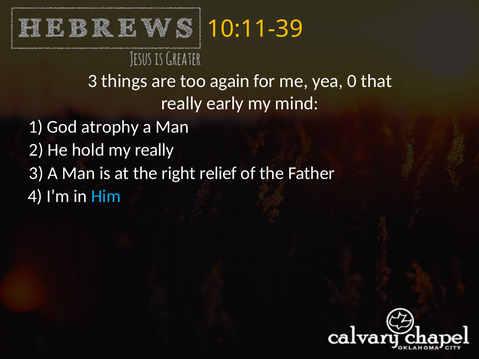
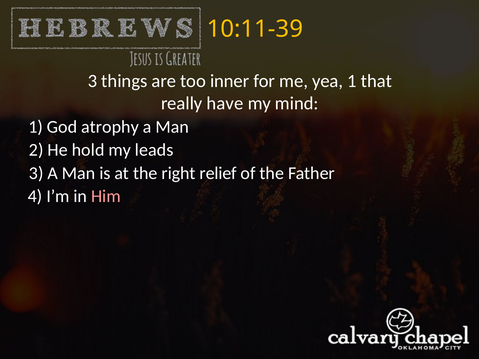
again: again -> inner
yea 0: 0 -> 1
early: early -> have
my really: really -> leads
Him colour: light blue -> pink
